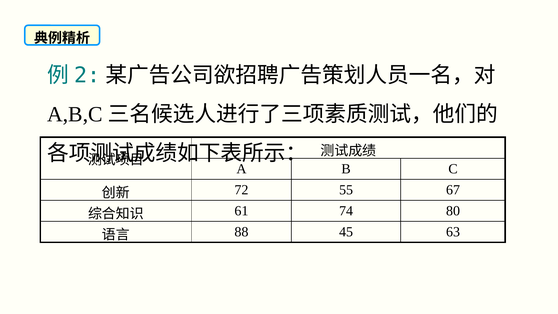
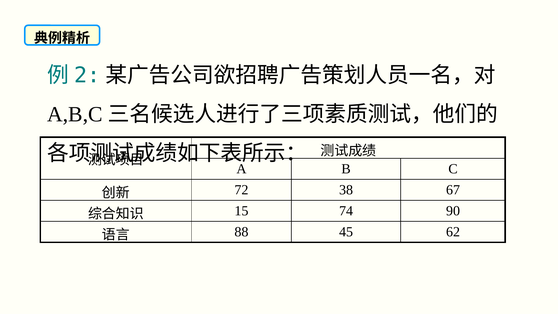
55: 55 -> 38
61: 61 -> 15
80: 80 -> 90
63: 63 -> 62
